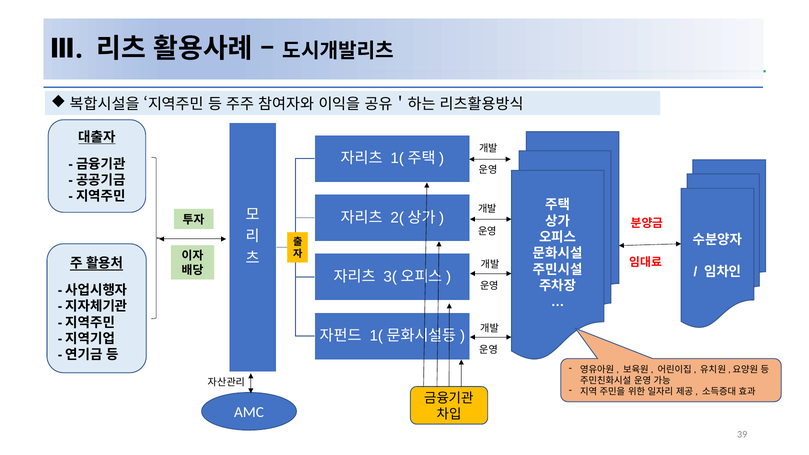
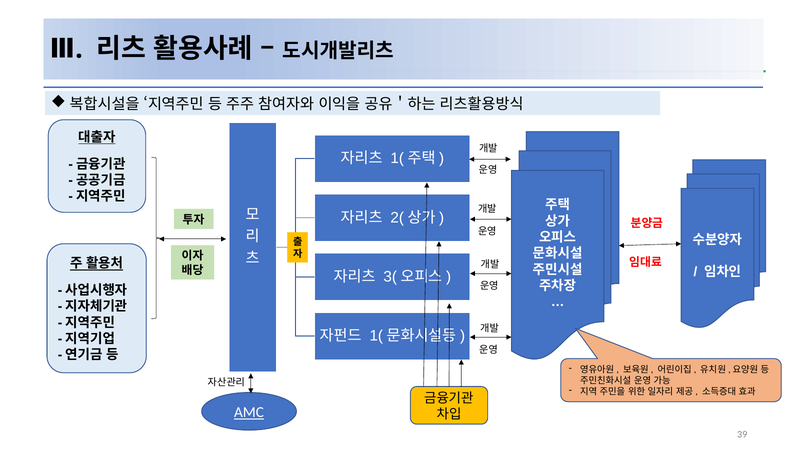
AMC underline: none -> present
